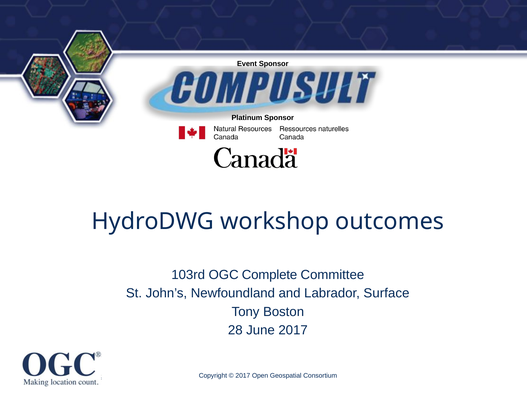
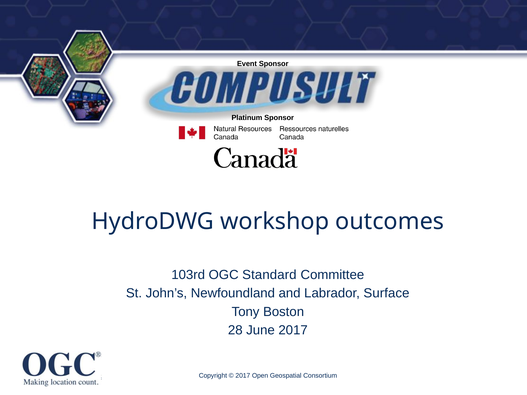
Complete: Complete -> Standard
